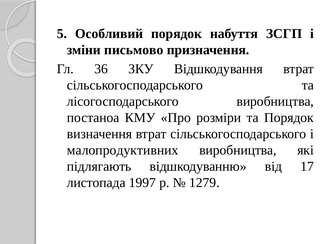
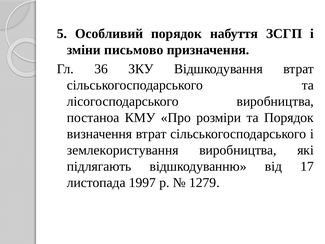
малопродуктивних: малопродуктивних -> землекористування
